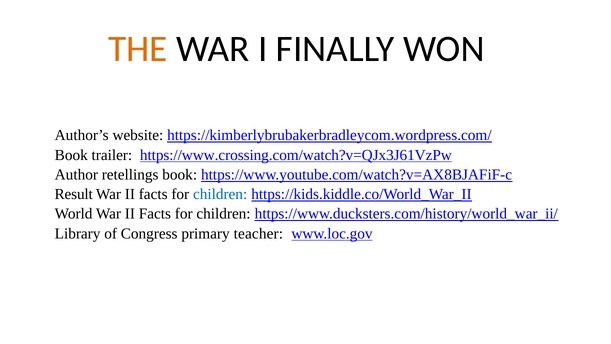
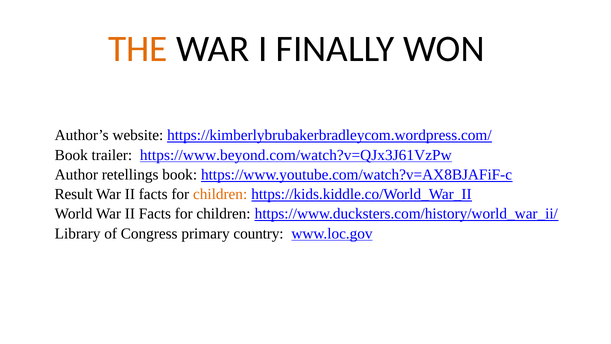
https://www.crossing.com/watch?v=QJx3J61VzPw: https://www.crossing.com/watch?v=QJx3J61VzPw -> https://www.beyond.com/watch?v=QJx3J61VzPw
children at (220, 194) colour: blue -> orange
teacher: teacher -> country
